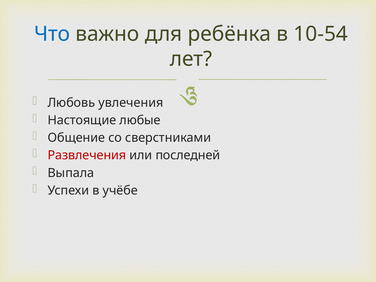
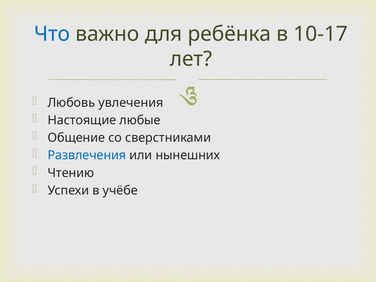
10-54: 10-54 -> 10-17
Развлечения colour: red -> blue
последней: последней -> нынешних
Выпала: Выпала -> Чтению
